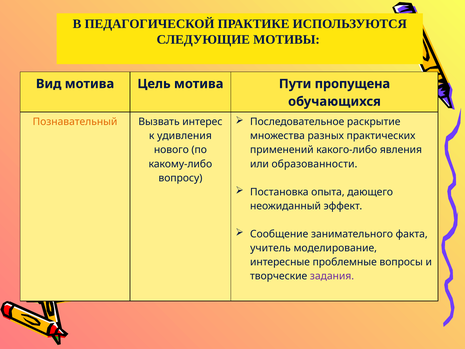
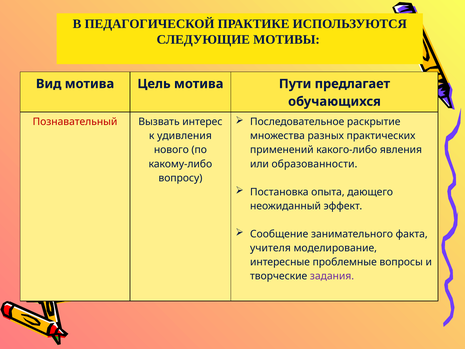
пропущена: пропущена -> предлагает
Познавательный colour: orange -> red
учитель: учитель -> учителя
